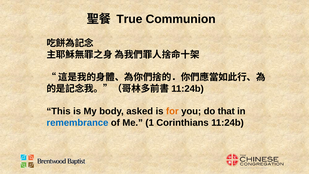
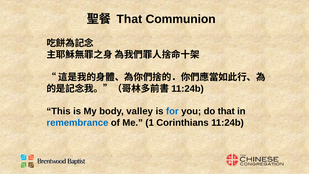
True at (129, 19): True -> That
asked: asked -> valley
for colour: orange -> blue
